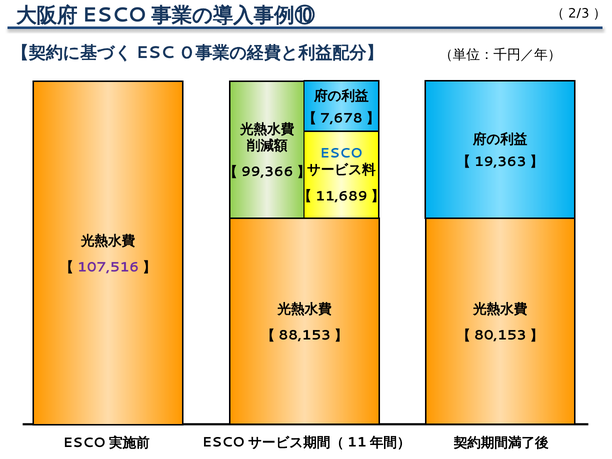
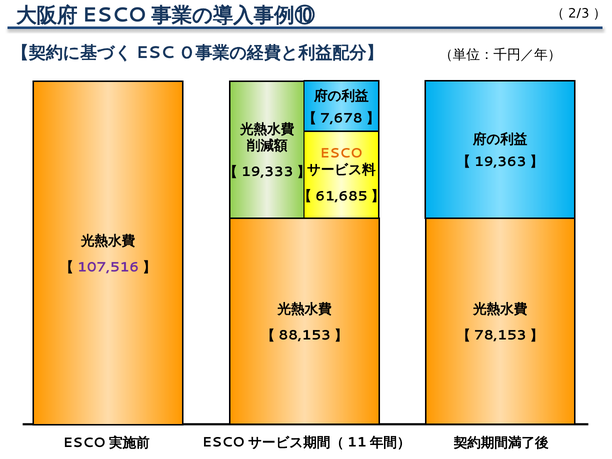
ESCO colour: blue -> orange
99,366: 99,366 -> 19,333
11,689: 11,689 -> 61,685
80,153: 80,153 -> 78,153
